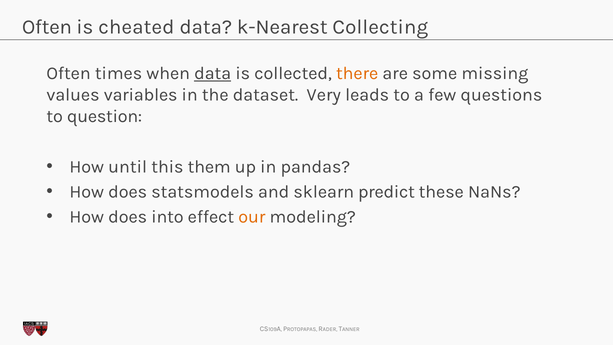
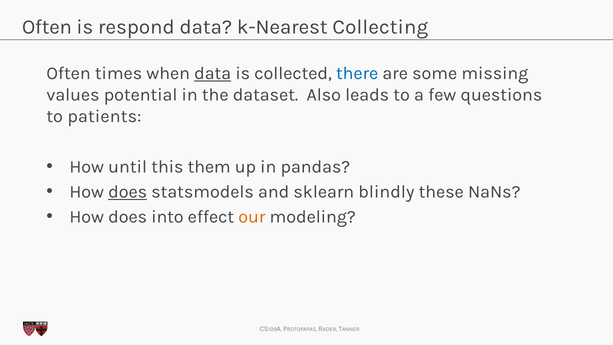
cheated: cheated -> respond
there colour: orange -> blue
variables: variables -> potential
Very: Very -> Also
question: question -> patients
does at (128, 192) underline: none -> present
predict: predict -> blindly
